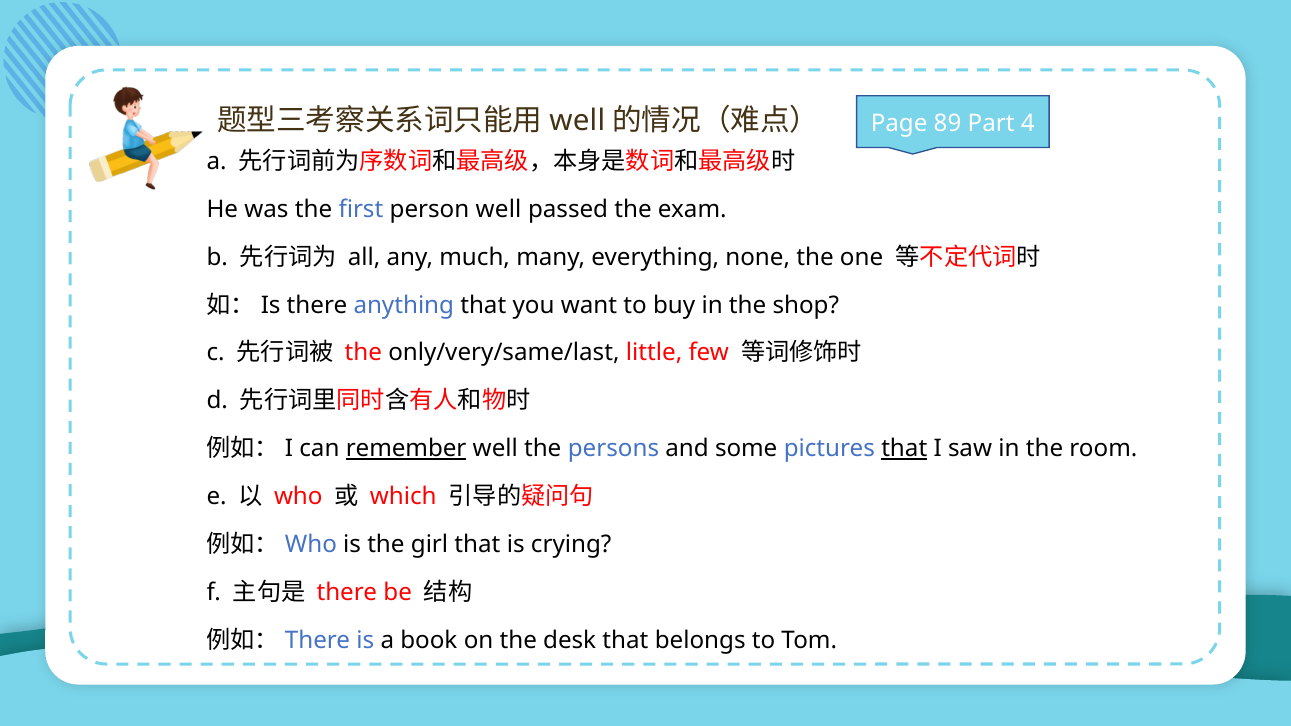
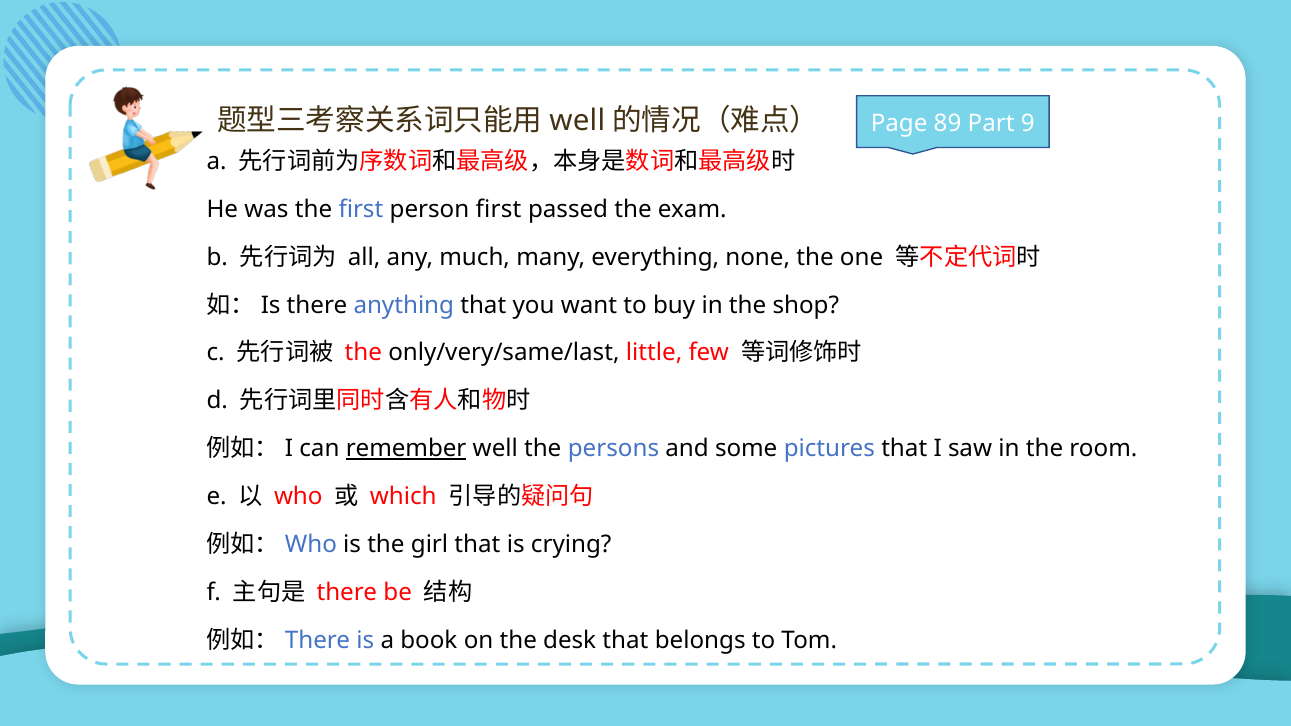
4: 4 -> 9
person well: well -> first
that at (904, 449) underline: present -> none
